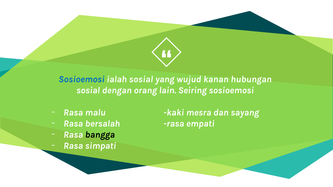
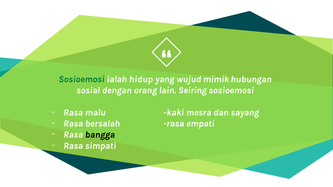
Sosioemosi at (82, 79) colour: blue -> green
ialah sosial: sosial -> hidup
kanan: kanan -> mimik
